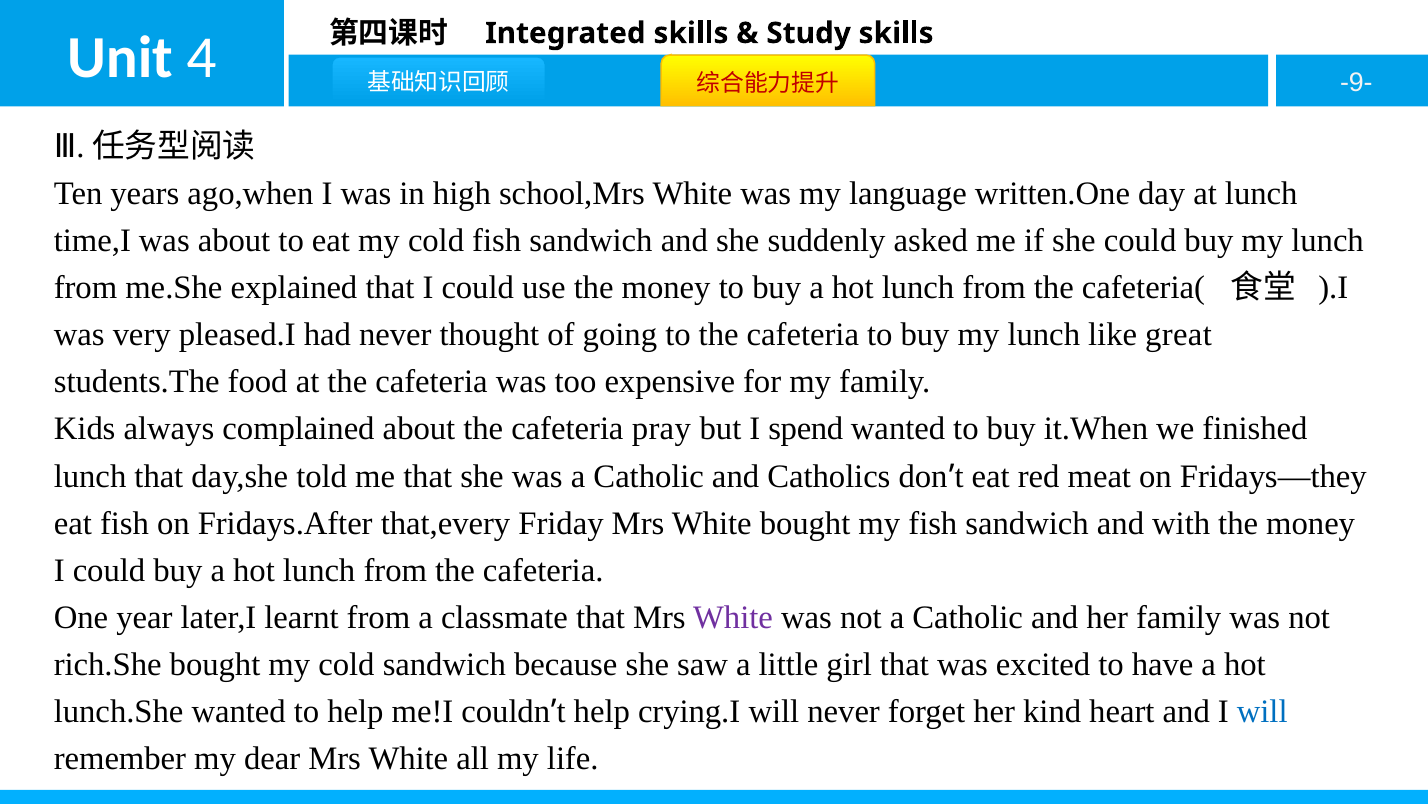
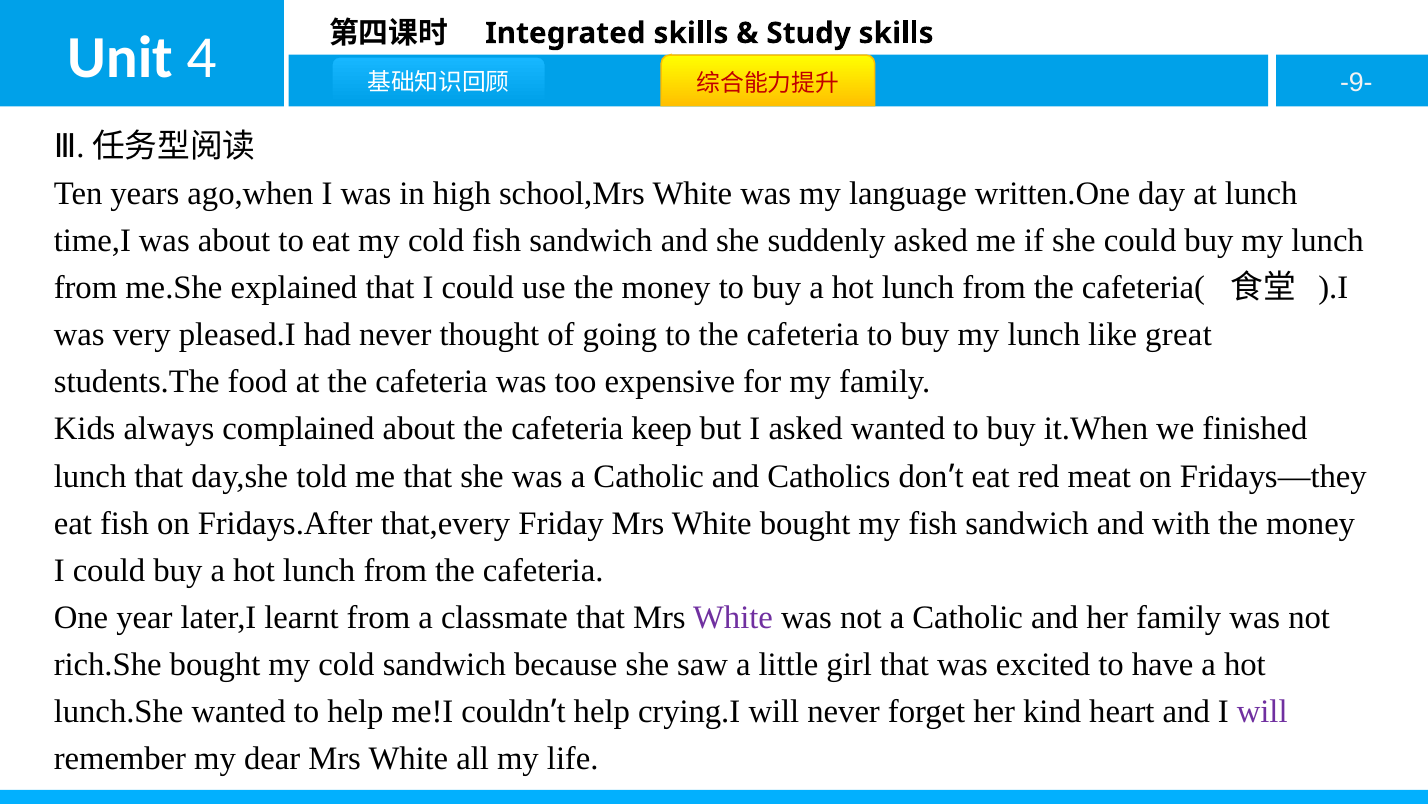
pray: pray -> keep
I spend: spend -> asked
will at (1262, 711) colour: blue -> purple
